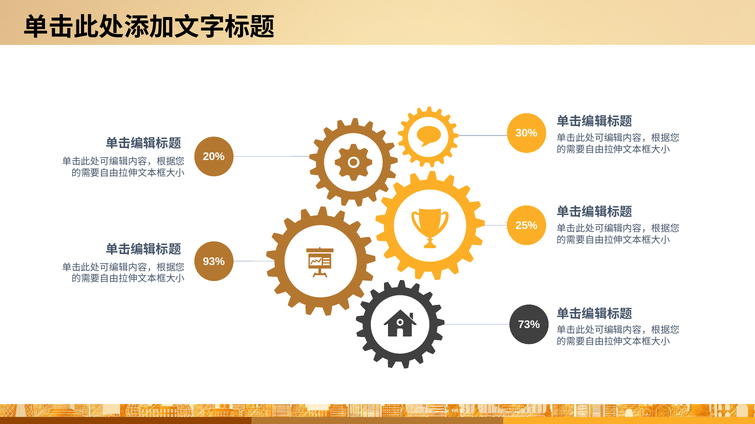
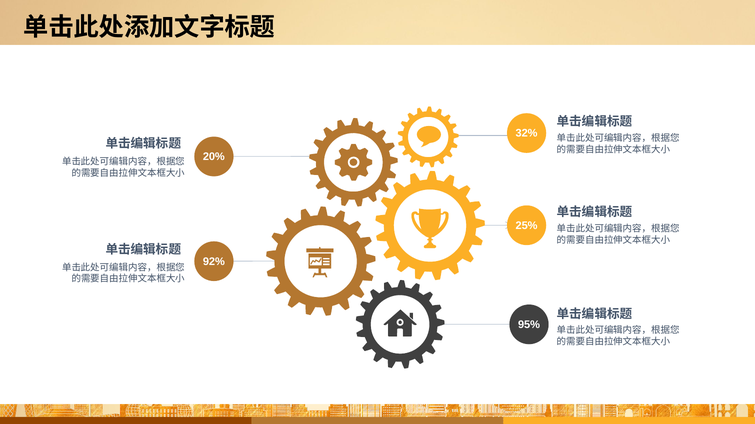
30%: 30% -> 32%
93%: 93% -> 92%
73%: 73% -> 95%
